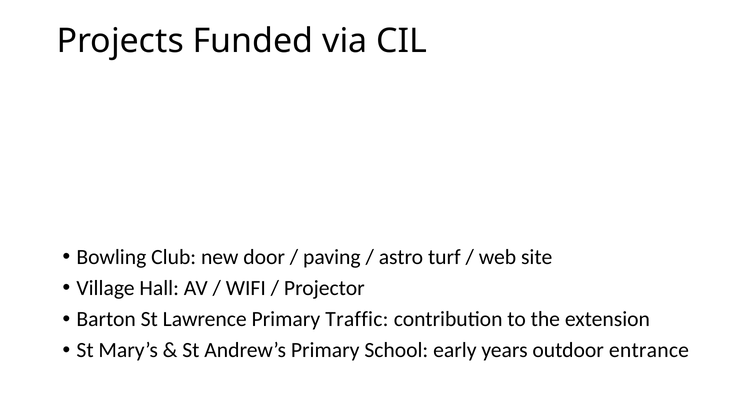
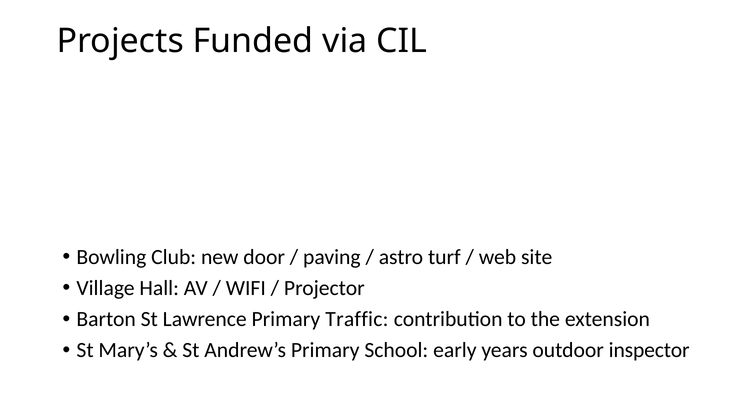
entrance: entrance -> inspector
